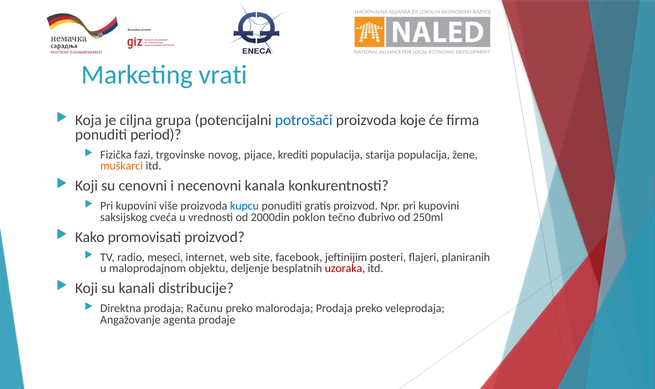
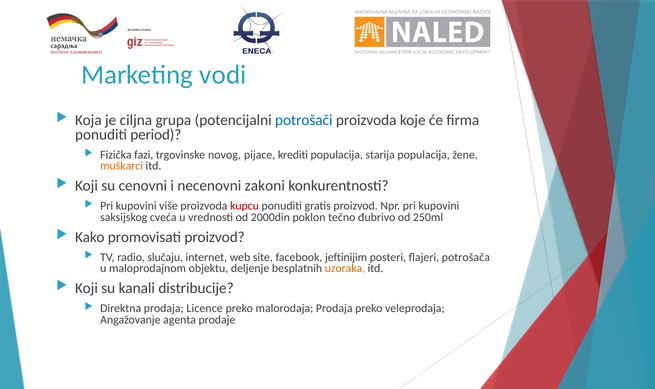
vrati: vrati -> vodi
kanala: kanala -> zakoni
kupcu colour: blue -> red
meseci: meseci -> slučaju
planiranih: planiranih -> potrošača
uzoraka colour: red -> orange
Računu: Računu -> Licence
